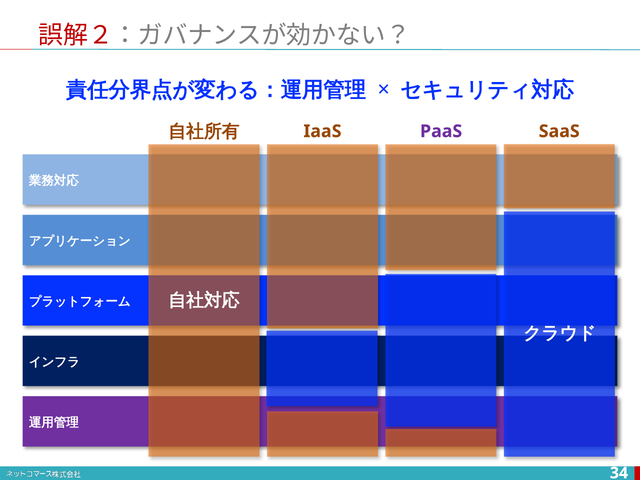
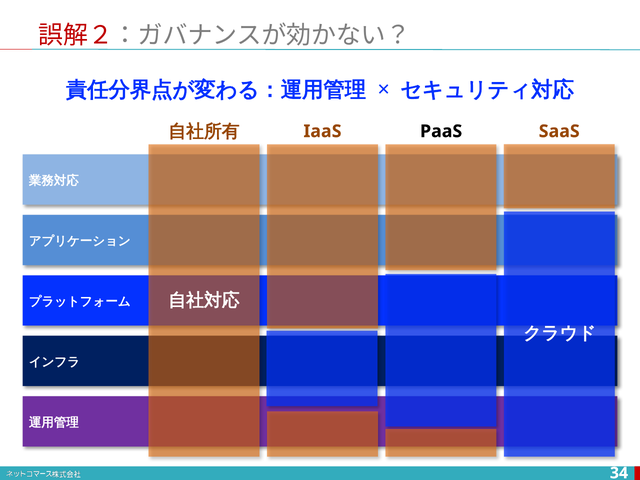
PaaS colour: purple -> black
